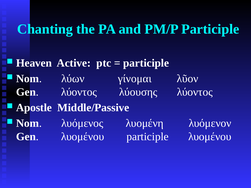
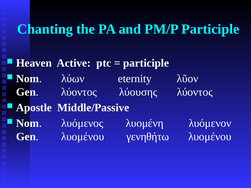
γίνομαι: γίνομαι -> eternity
λυομένου participle: participle -> γενηθήτω
